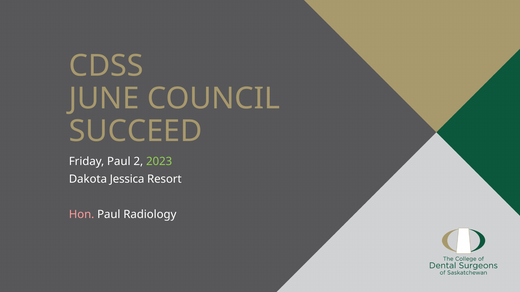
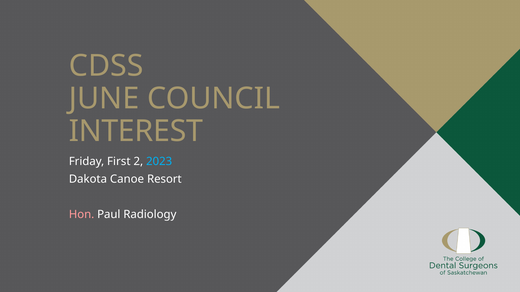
SUCCEED: SUCCEED -> INTEREST
Friday Paul: Paul -> First
2023 colour: light green -> light blue
Jessica: Jessica -> Canoe
